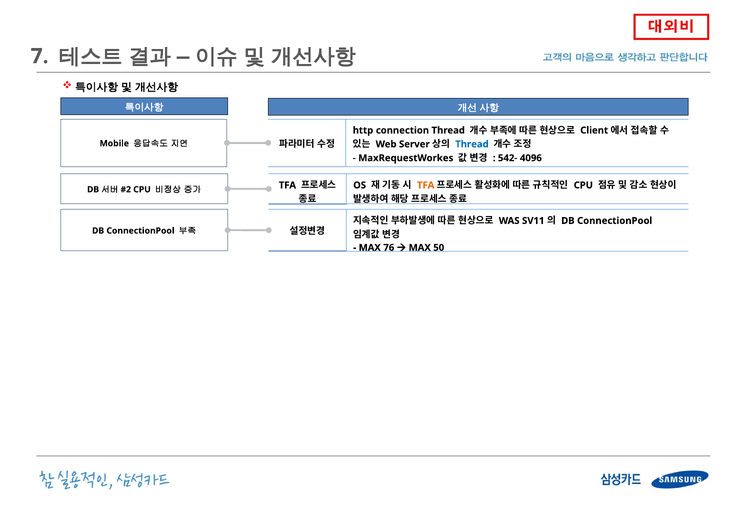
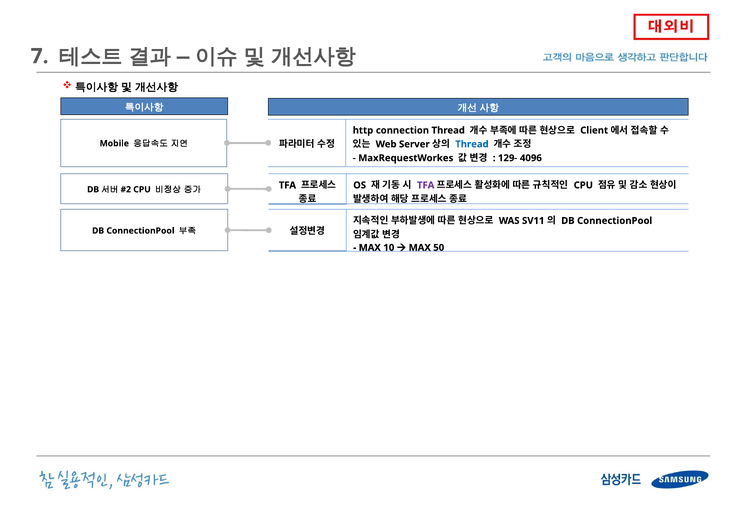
542-: 542- -> 129-
TFA at (426, 185) colour: orange -> purple
76: 76 -> 10
